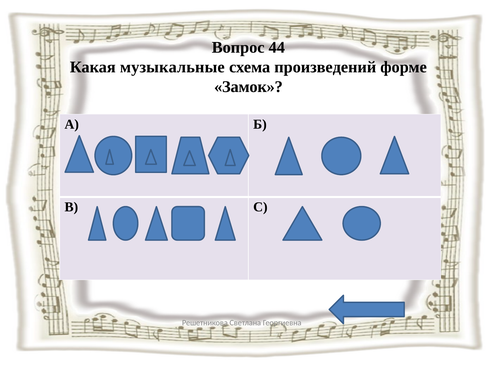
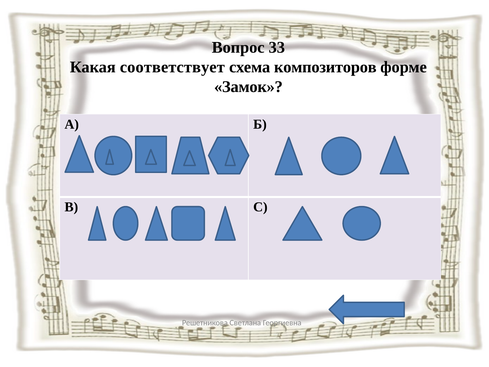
44: 44 -> 33
музыкальные: музыкальные -> соответствует
произведений: произведений -> композиторов
